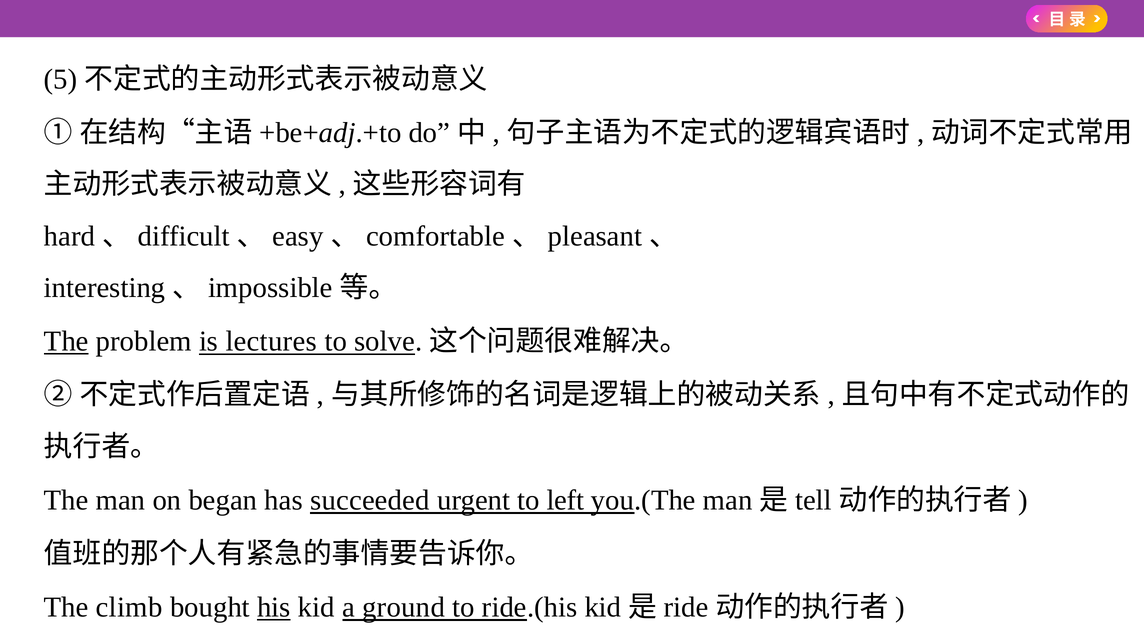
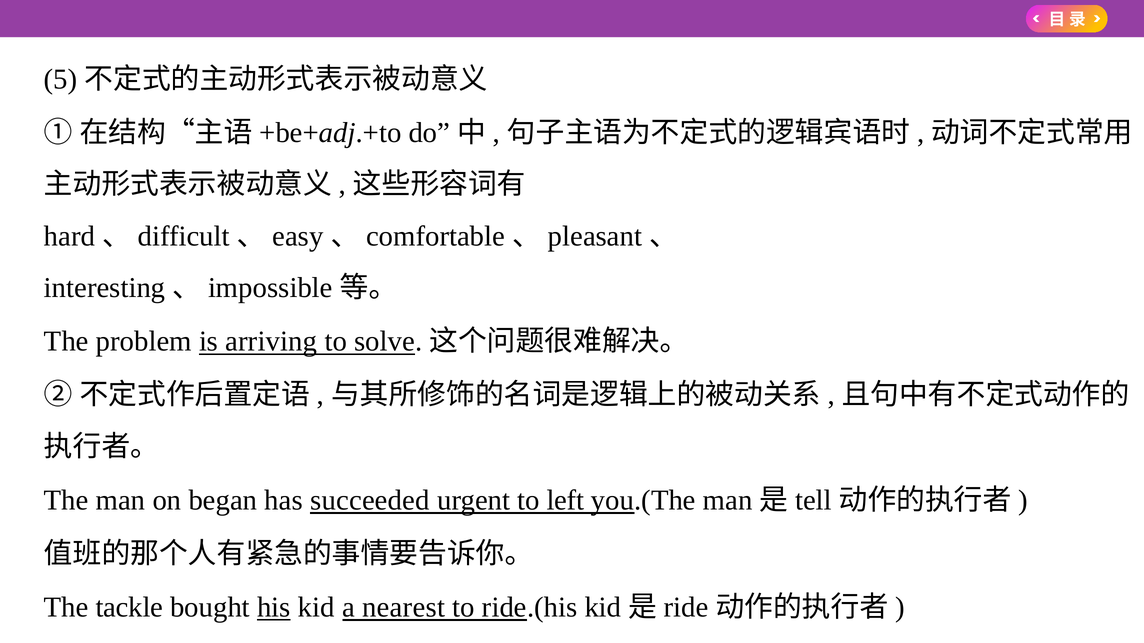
The at (66, 342) underline: present -> none
lectures: lectures -> arriving
climb: climb -> tackle
ground: ground -> nearest
